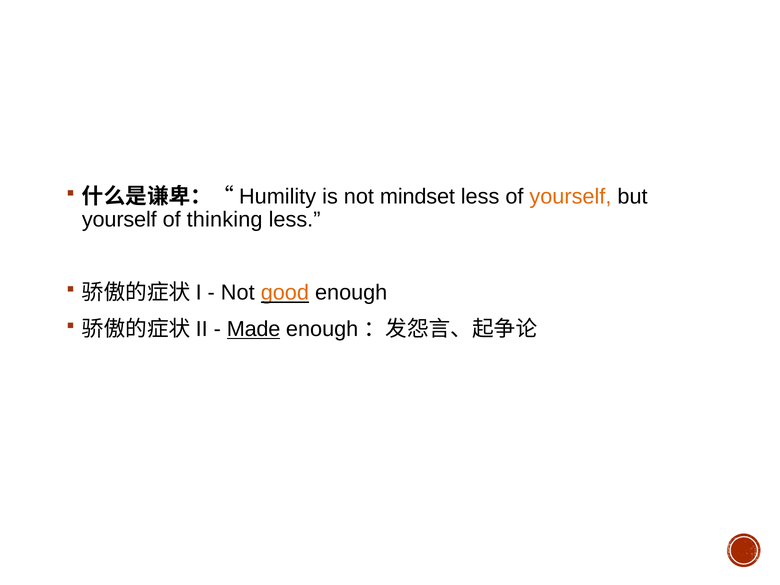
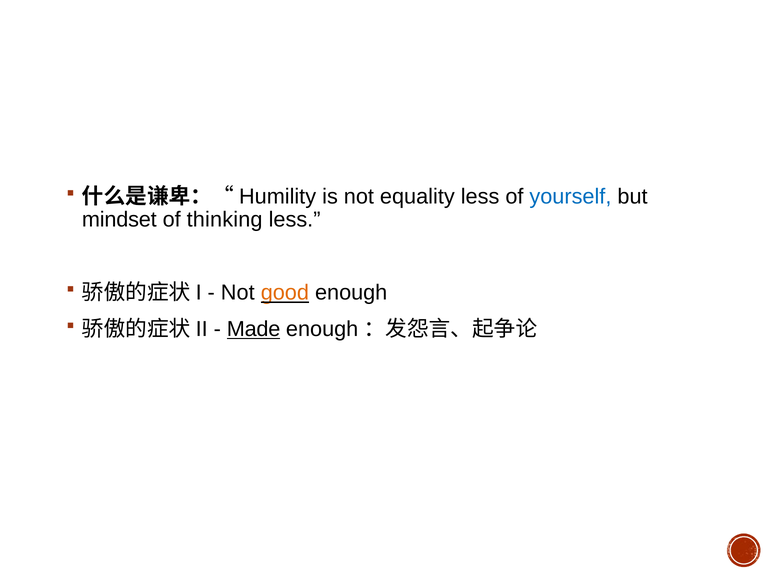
mindset: mindset -> equality
yourself at (570, 196) colour: orange -> blue
yourself at (119, 220): yourself -> mindset
